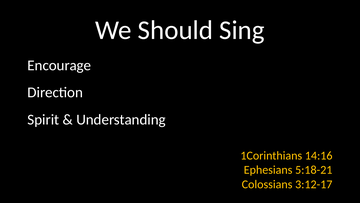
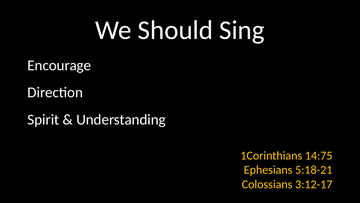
14:16: 14:16 -> 14:75
